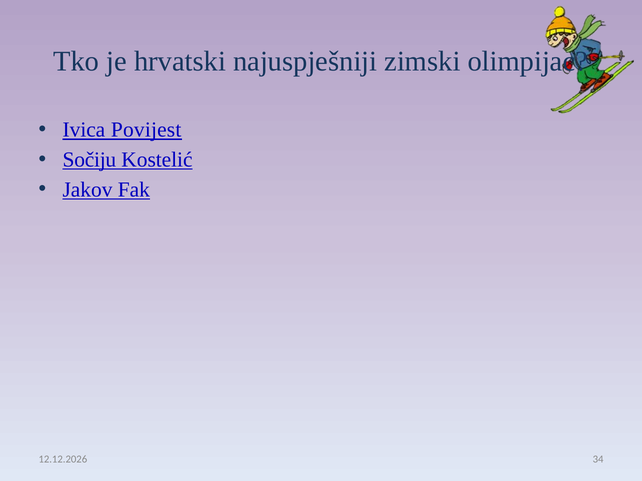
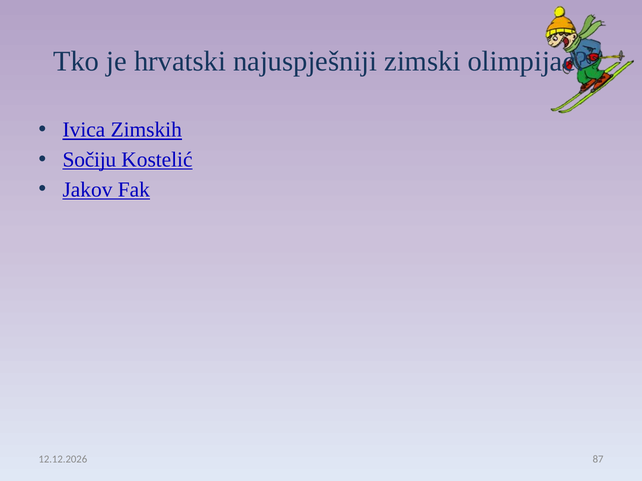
Povijest: Povijest -> Zimskih
34: 34 -> 87
